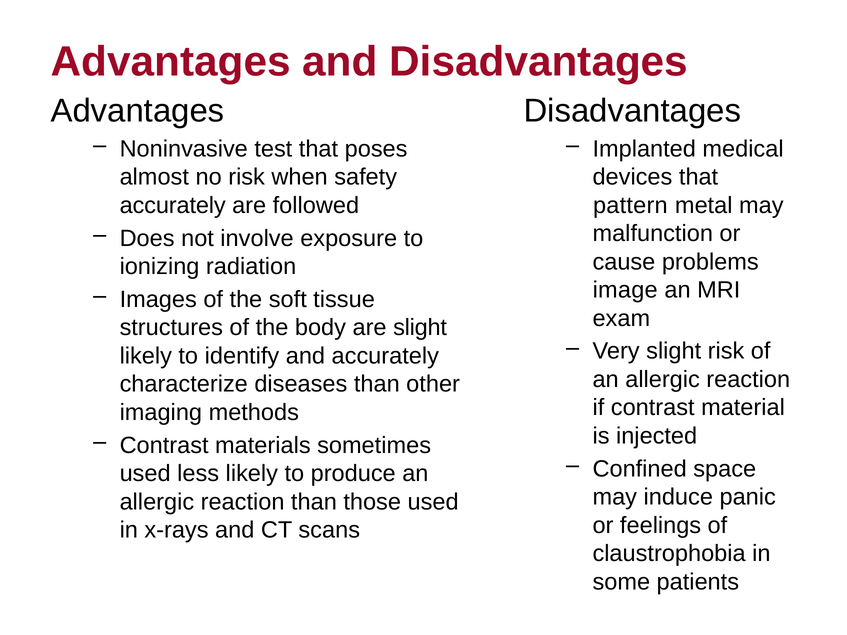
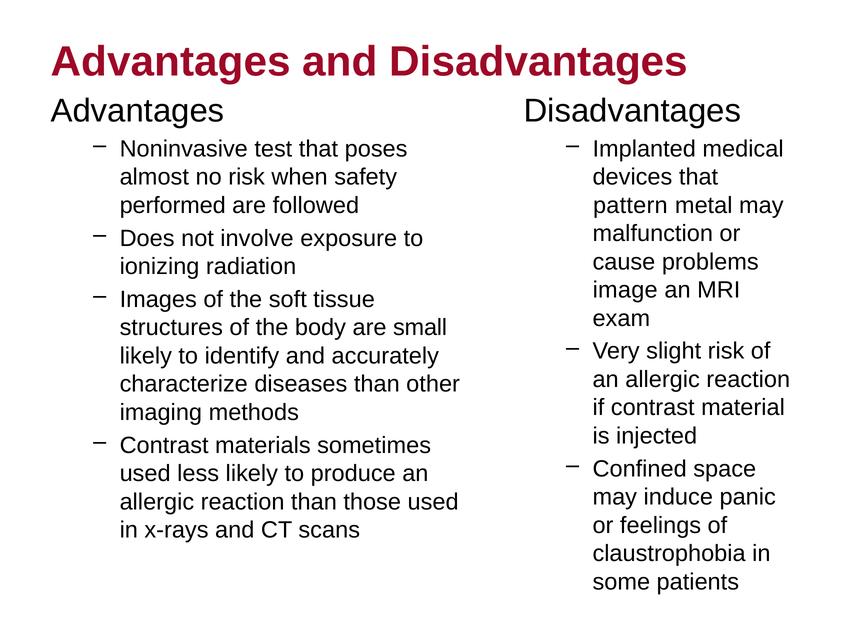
accurately at (173, 205): accurately -> performed
are slight: slight -> small
